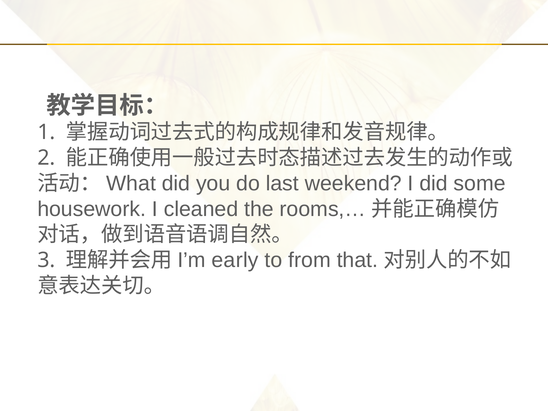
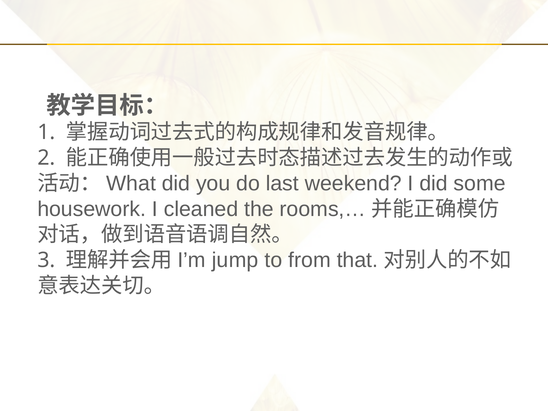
early: early -> jump
